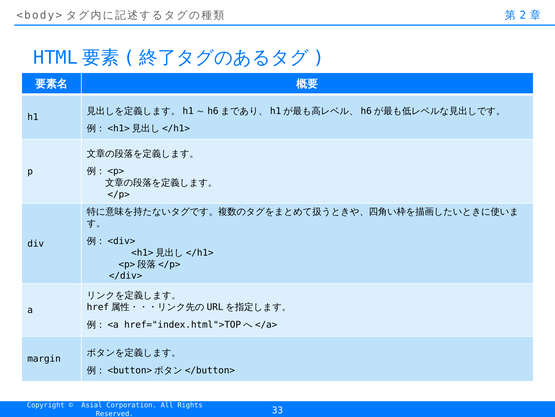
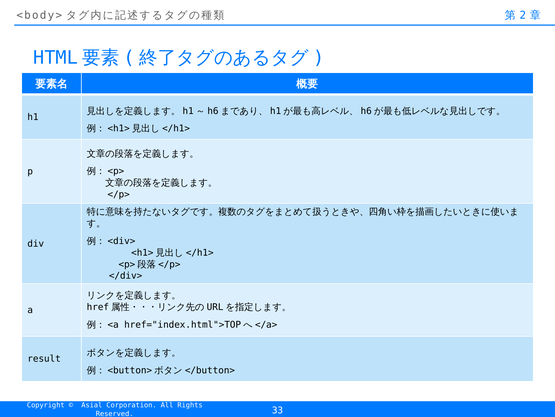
margin: margin -> result
